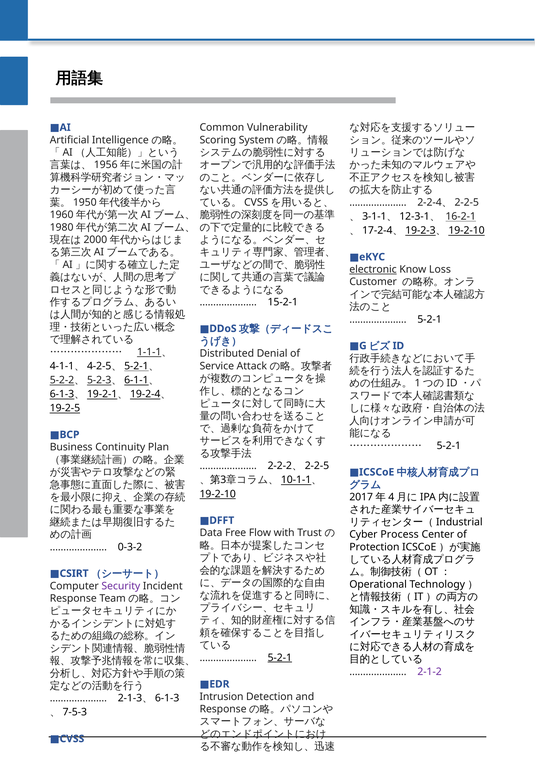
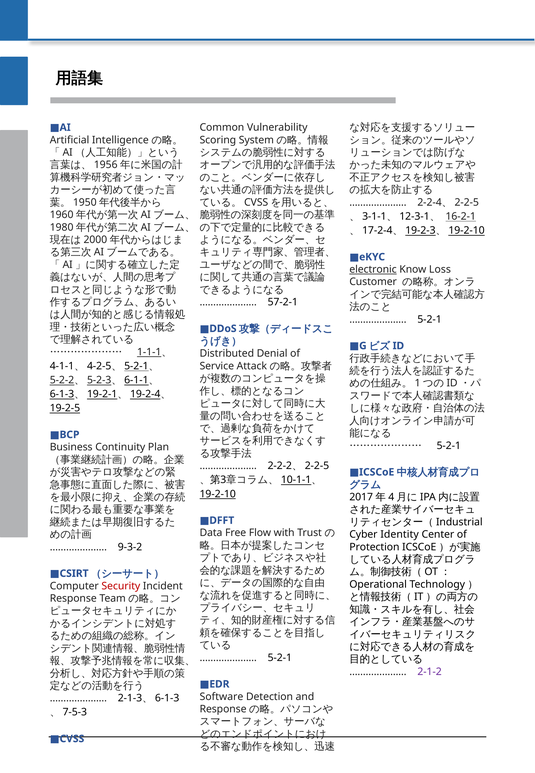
15-2-1: 15-2-1 -> 57-2-1
Process: Process -> Identity
0-3-2: 0-3-2 -> 9-3-2
Security colour: purple -> red
5-2-1 at (280, 657) underline: present -> none
Intrusion: Intrusion -> Software
